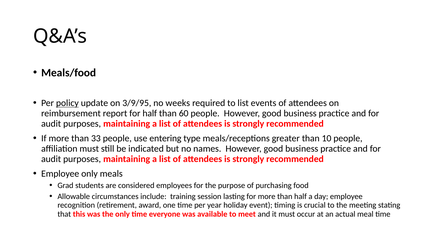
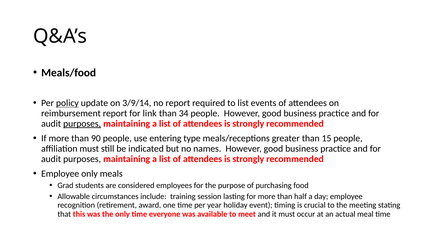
3/9/95: 3/9/95 -> 3/9/14
no weeks: weeks -> report
for half: half -> link
60: 60 -> 34
purposes at (82, 124) underline: none -> present
33: 33 -> 90
10: 10 -> 15
